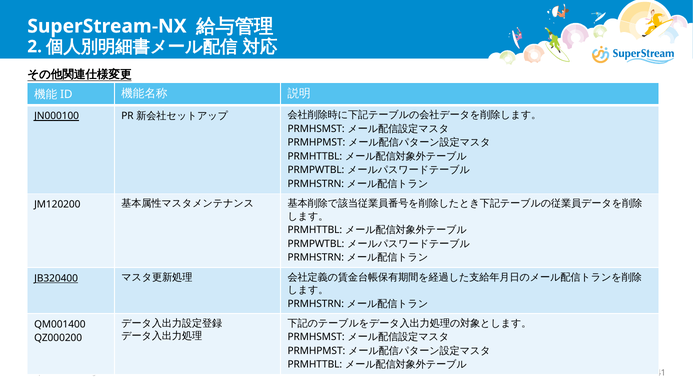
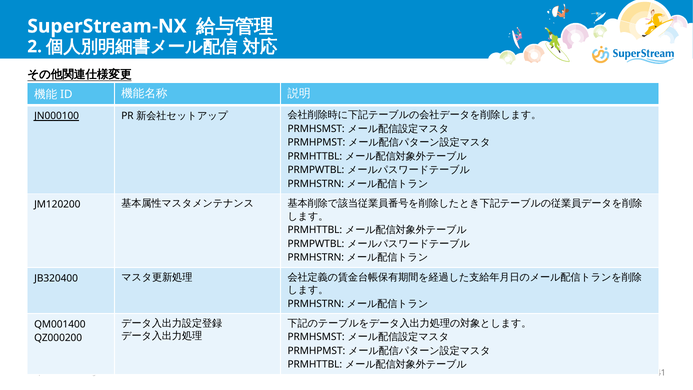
JB320400 underline: present -> none
